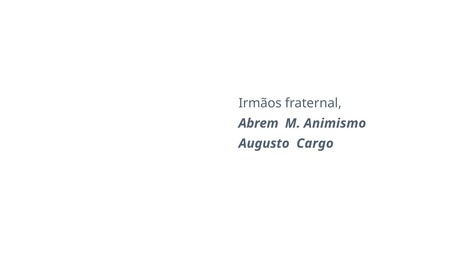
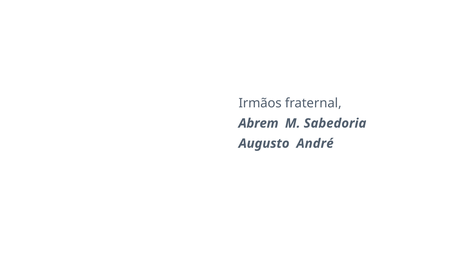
Animismo: Animismo -> Sabedoria
Cargo: Cargo -> André
